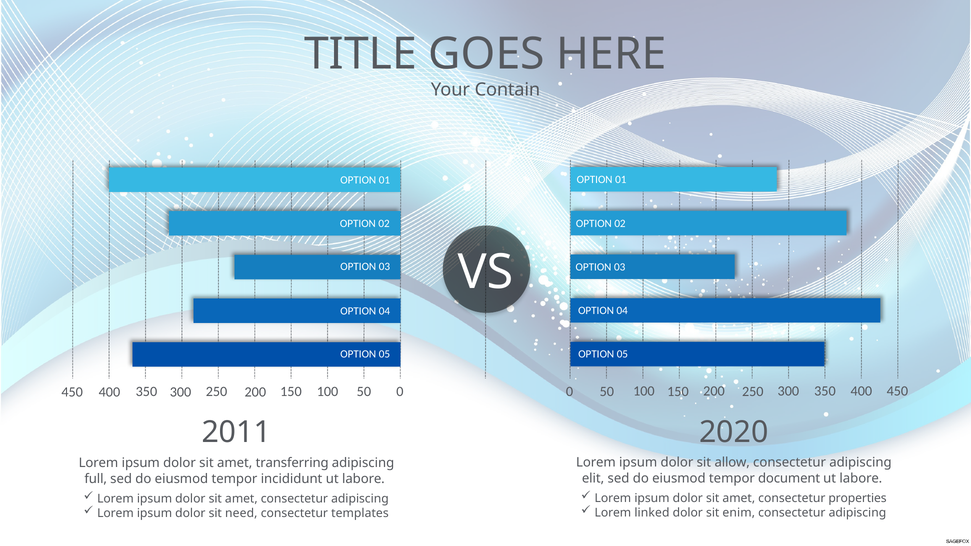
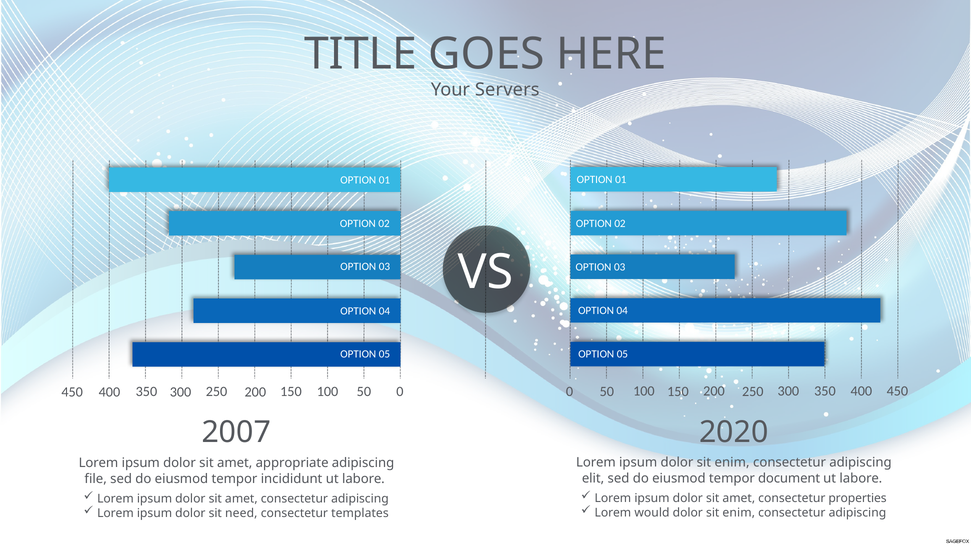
Contain: Contain -> Servers
2011: 2011 -> 2007
ipsum dolor sit allow: allow -> enim
transferring: transferring -> appropriate
full: full -> file
linked: linked -> would
